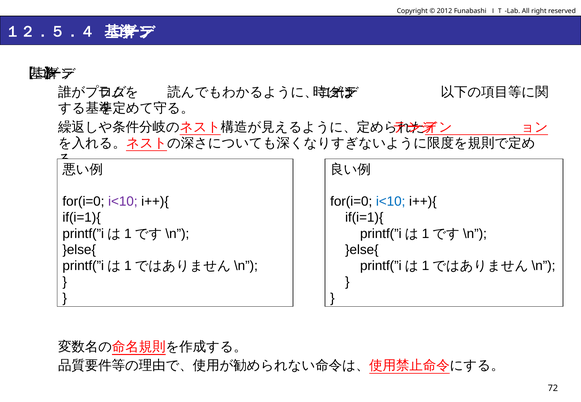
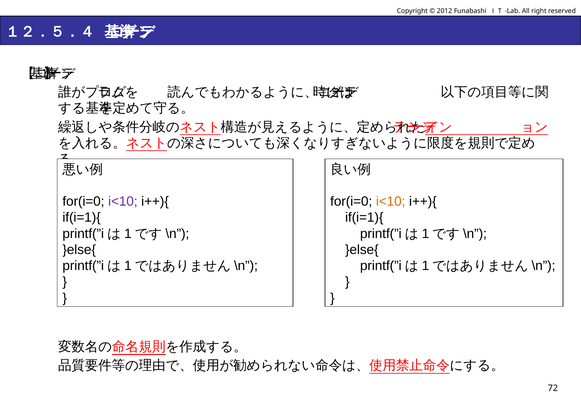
i<10 at (391, 202) colour: blue -> orange
